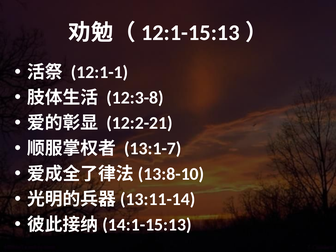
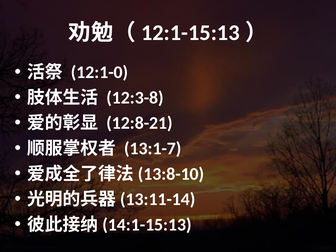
12:1-1: 12:1-1 -> 12:1-0
12:2-21: 12:2-21 -> 12:8-21
